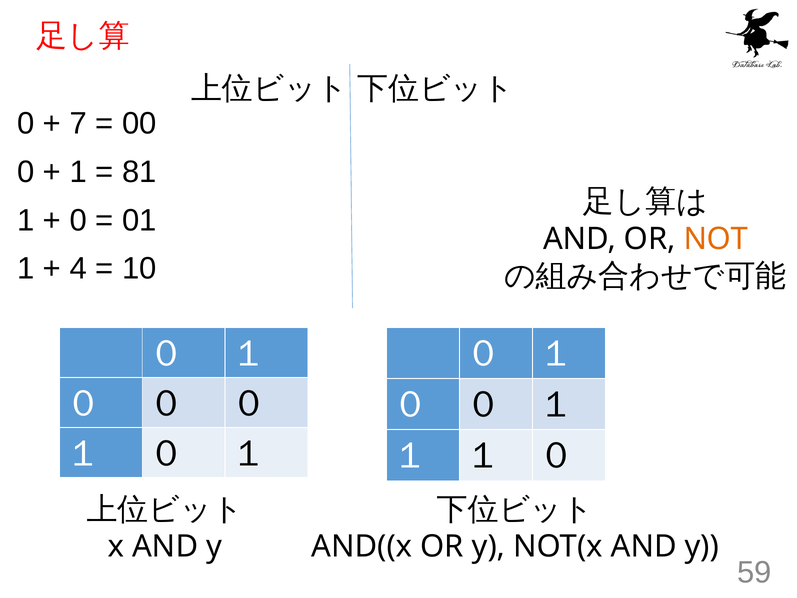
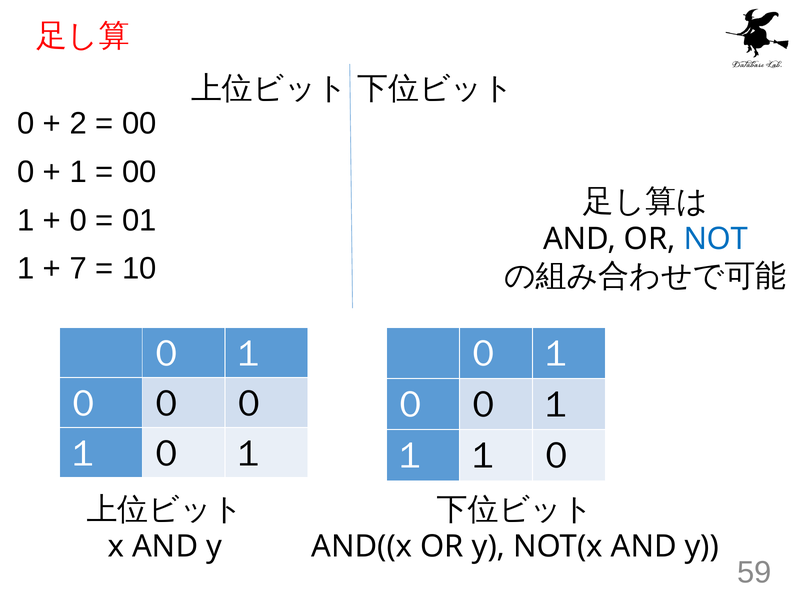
7: 7 -> 2
81 at (139, 172): 81 -> 00
NOT colour: orange -> blue
4: 4 -> 7
